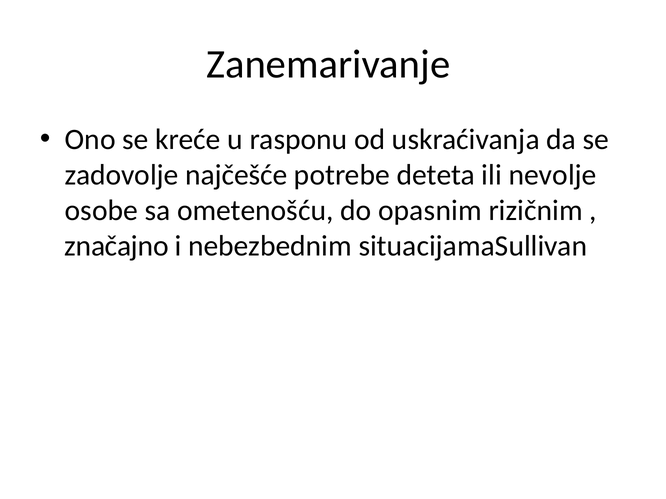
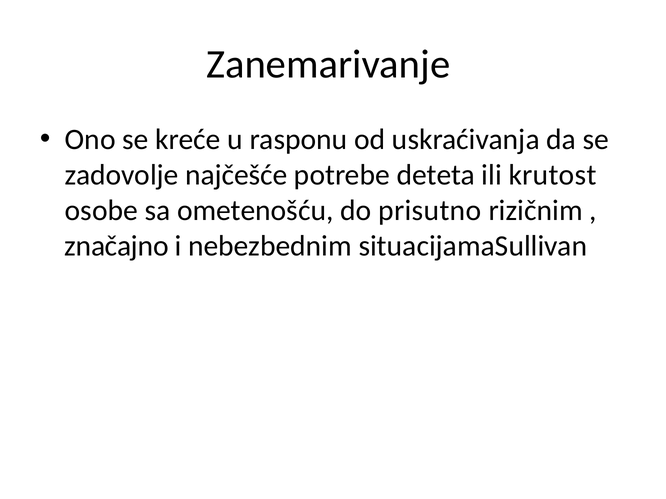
nevolje: nevolje -> krutost
opasnim: opasnim -> prisutno
